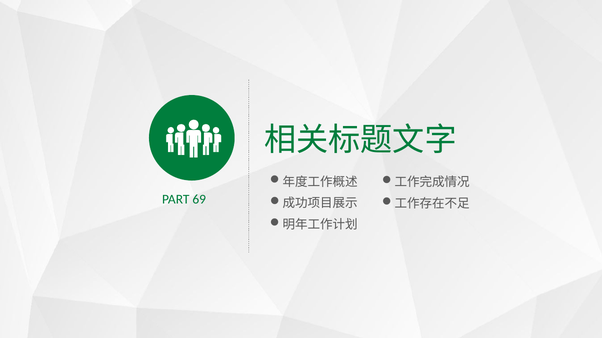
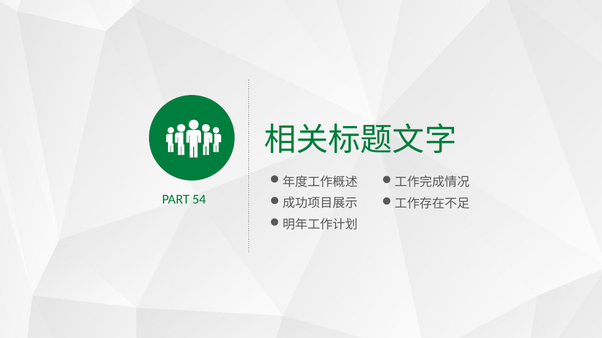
69: 69 -> 54
